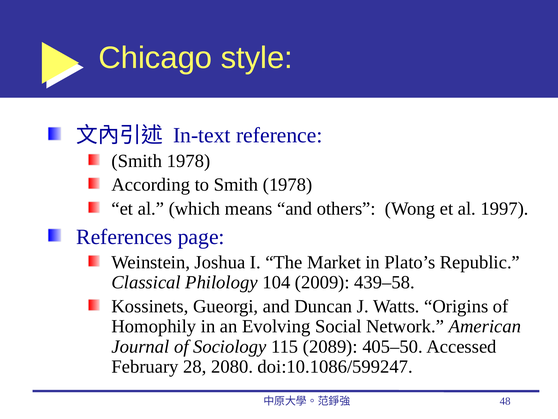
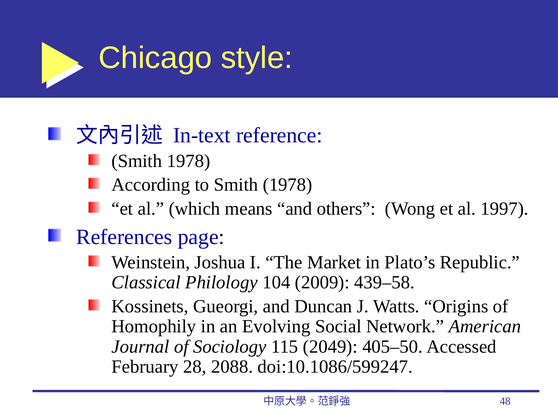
2089: 2089 -> 2049
2080: 2080 -> 2088
